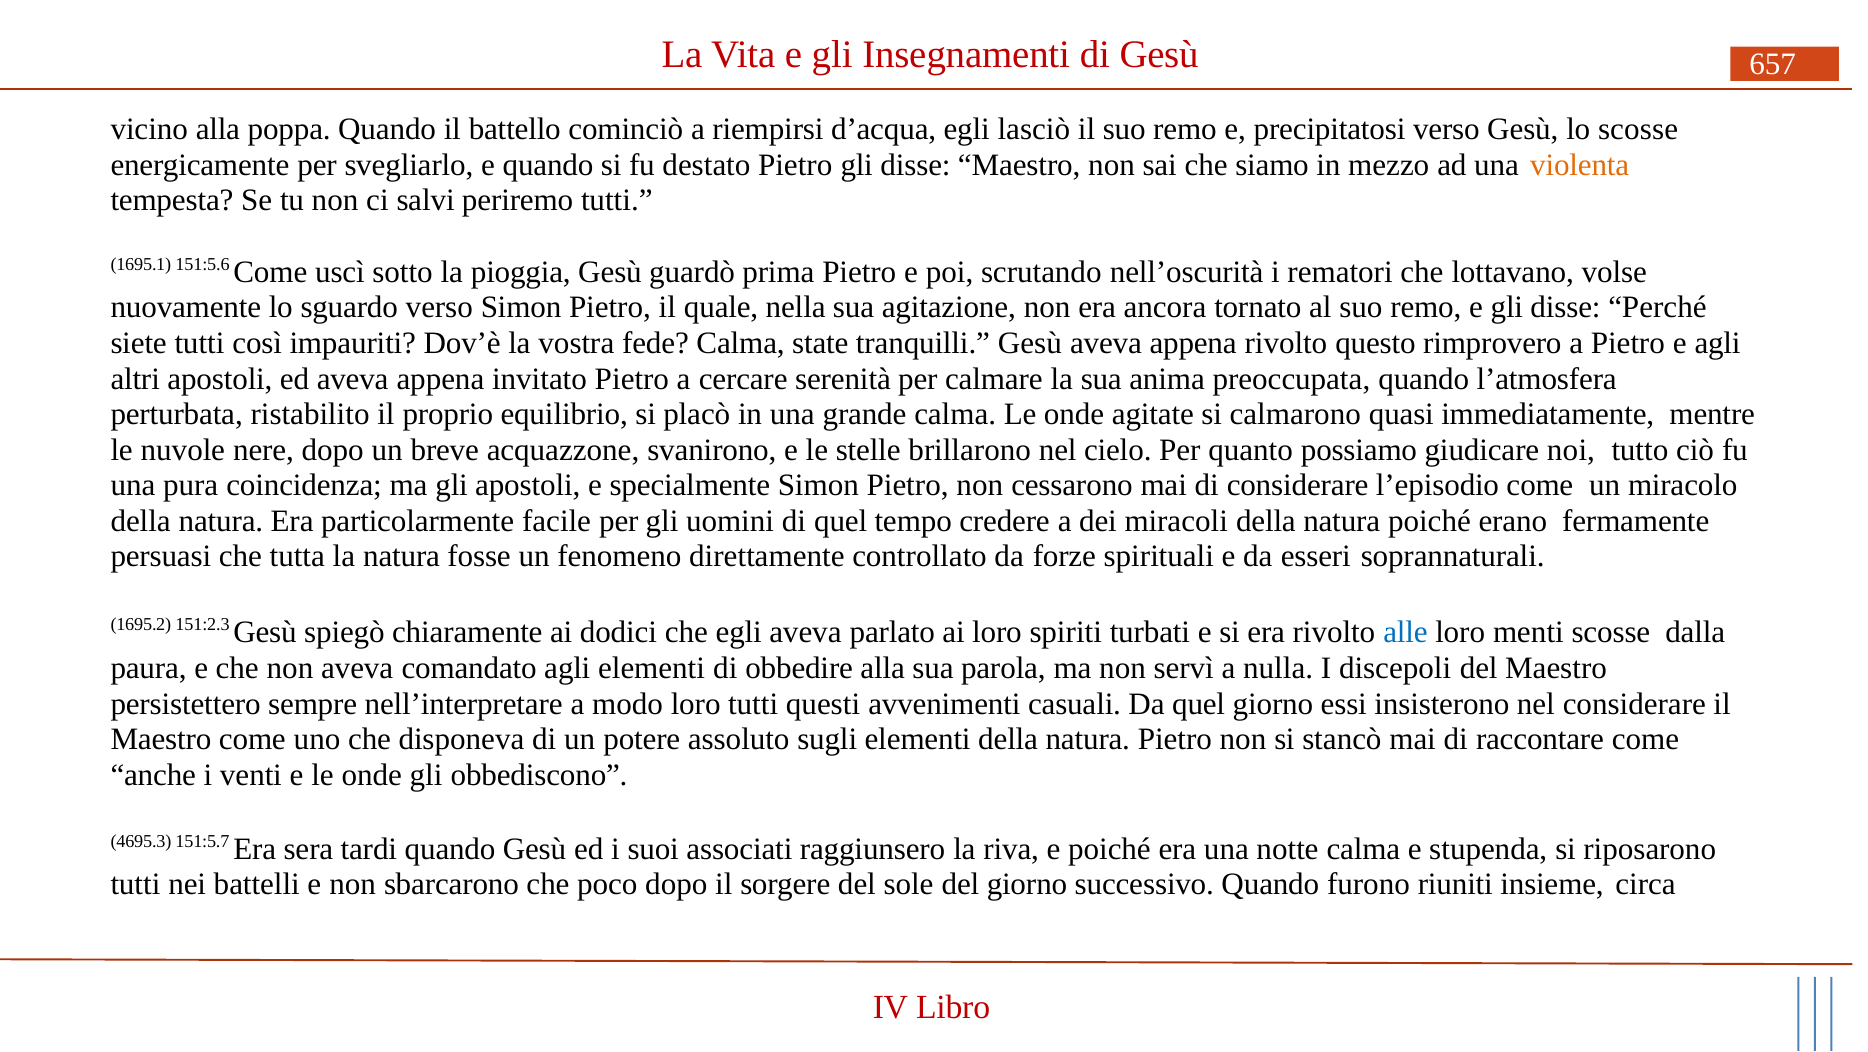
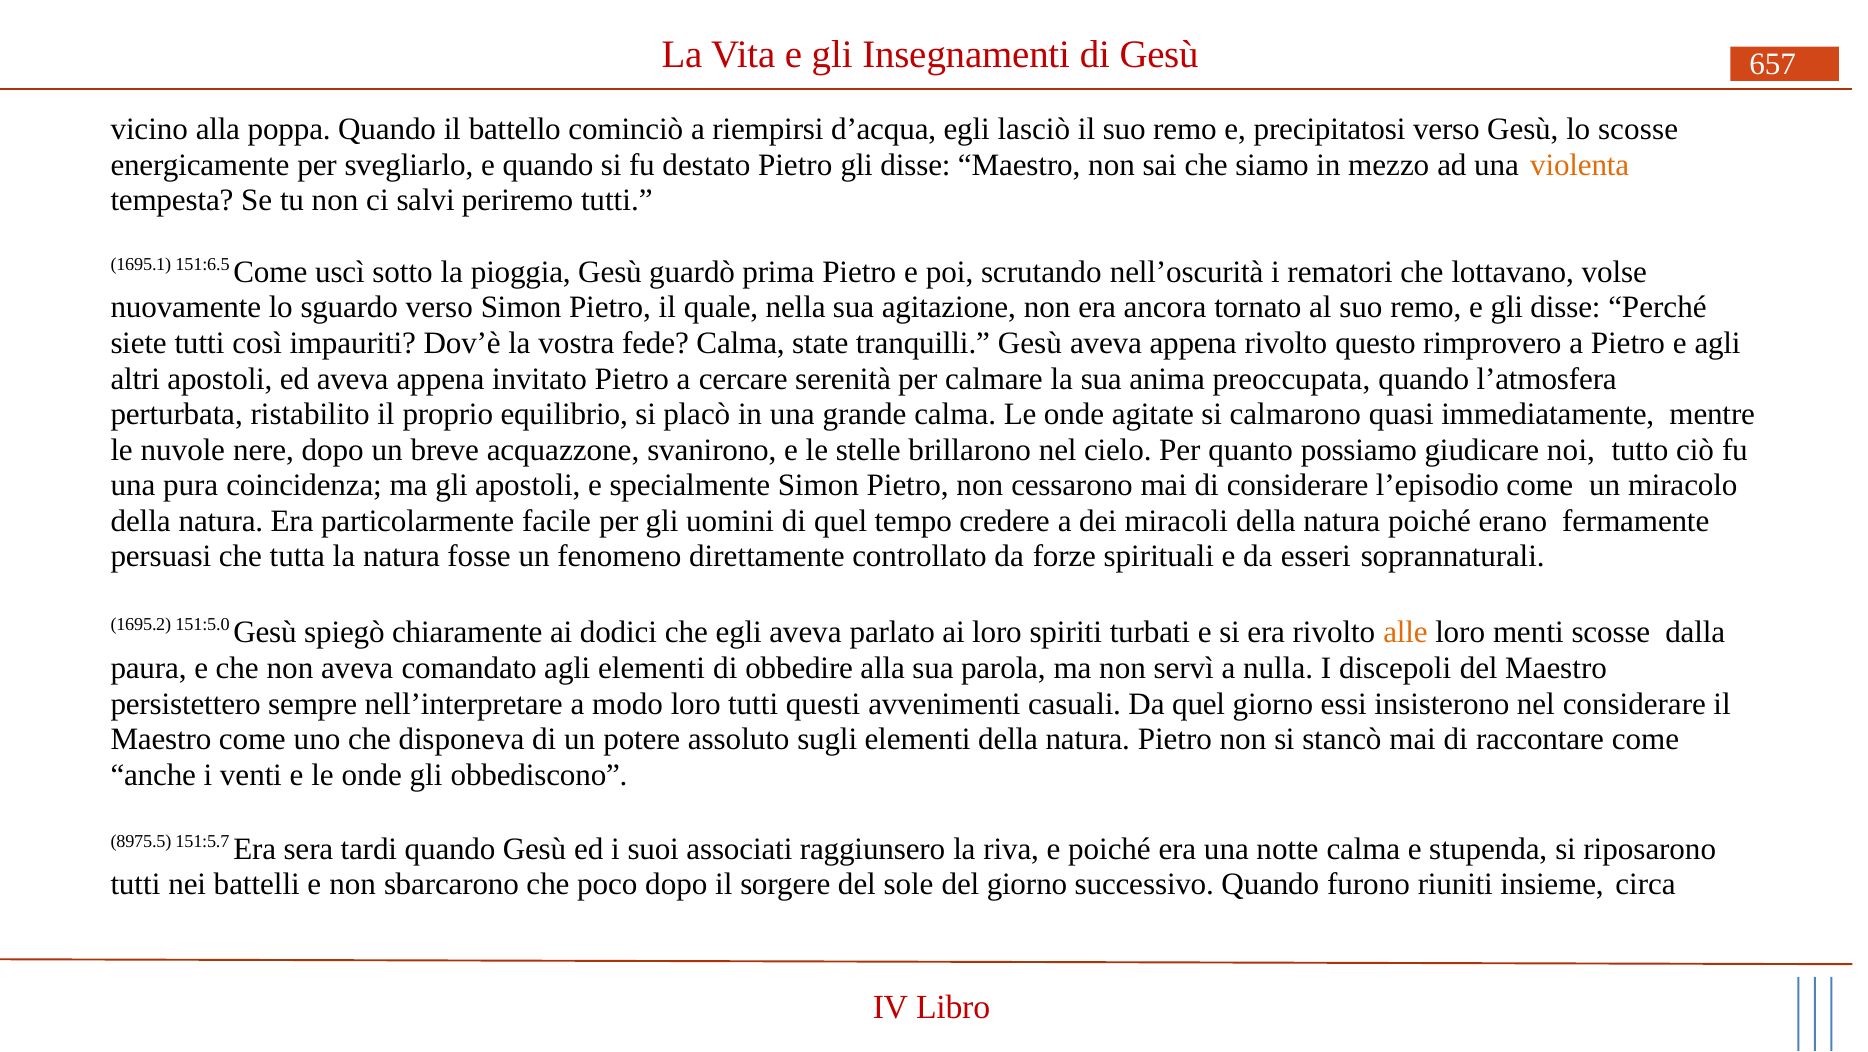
151:5.6: 151:5.6 -> 151:6.5
151:2.3: 151:2.3 -> 151:5.0
alle colour: blue -> orange
4695.3: 4695.3 -> 8975.5
